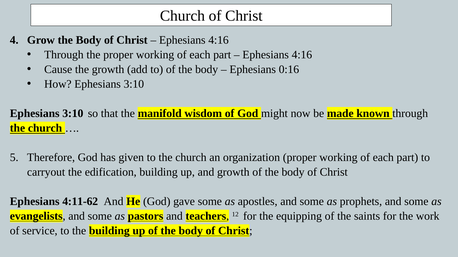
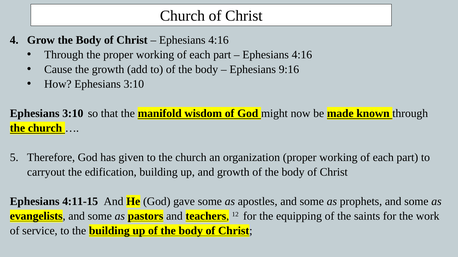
0:16: 0:16 -> 9:16
4:11-62: 4:11-62 -> 4:11-15
